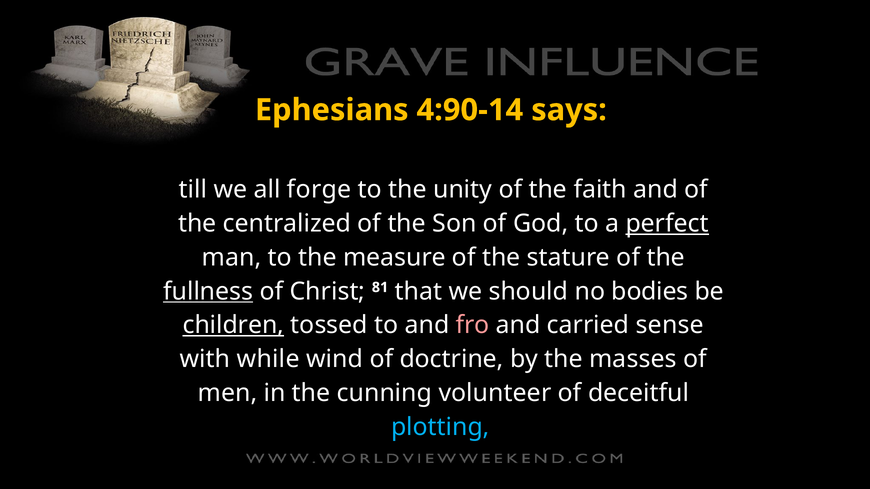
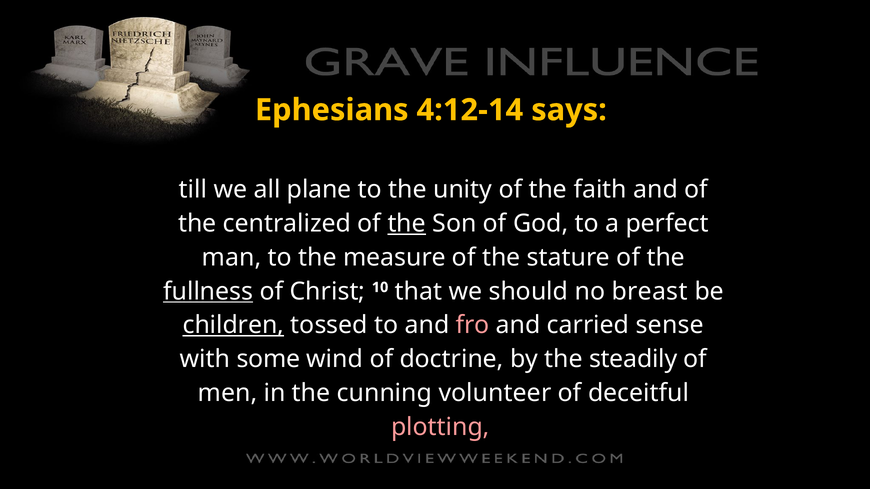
4:90-14: 4:90-14 -> 4:12-14
forge: forge -> plane
the at (407, 224) underline: none -> present
perfect underline: present -> none
81: 81 -> 10
bodies: bodies -> breast
while: while -> some
masses: masses -> steadily
plotting colour: light blue -> pink
